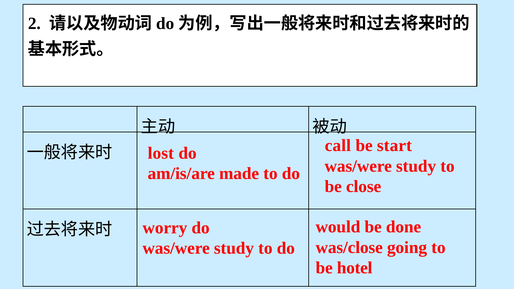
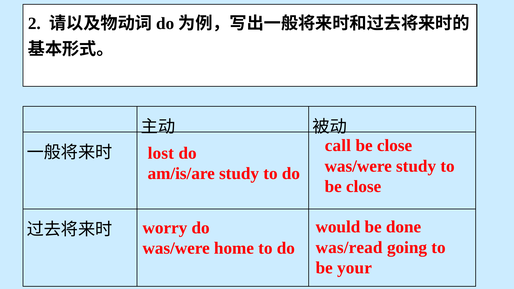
start at (394, 146): start -> close
am/is/are made: made -> study
was/close: was/close -> was/read
study at (234, 248): study -> home
hotel: hotel -> your
